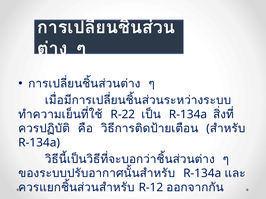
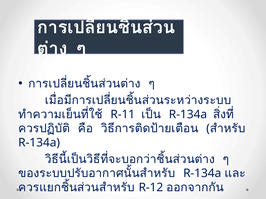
R-22: R-22 -> R-11
